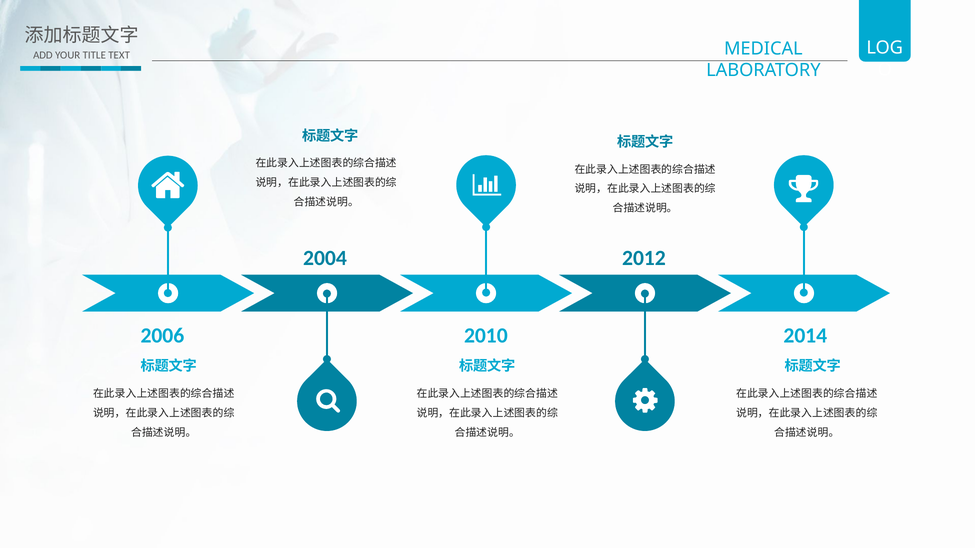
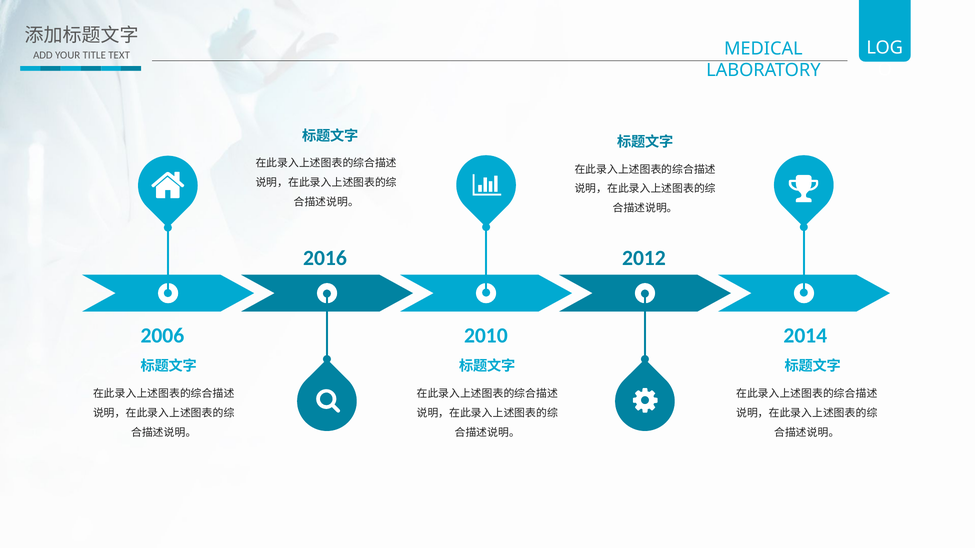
2004: 2004 -> 2016
